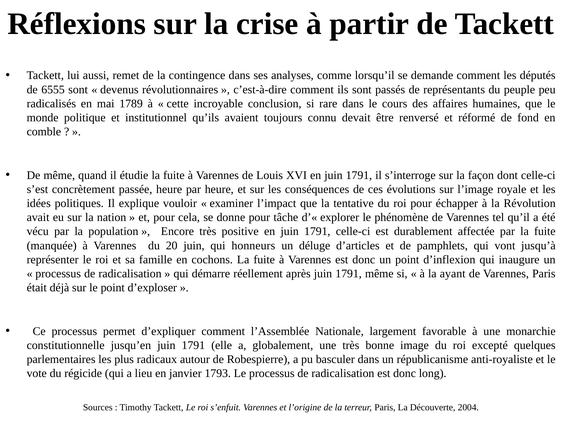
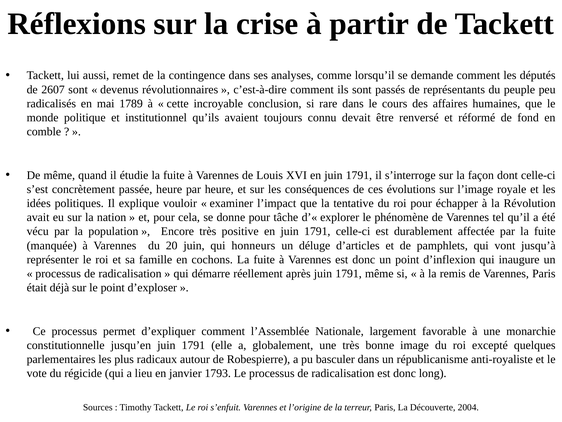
6555: 6555 -> 2607
ayant: ayant -> remis
